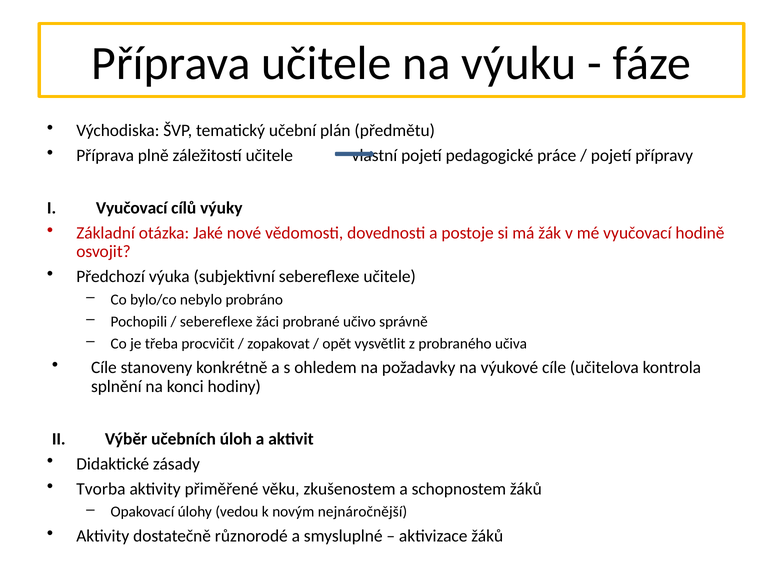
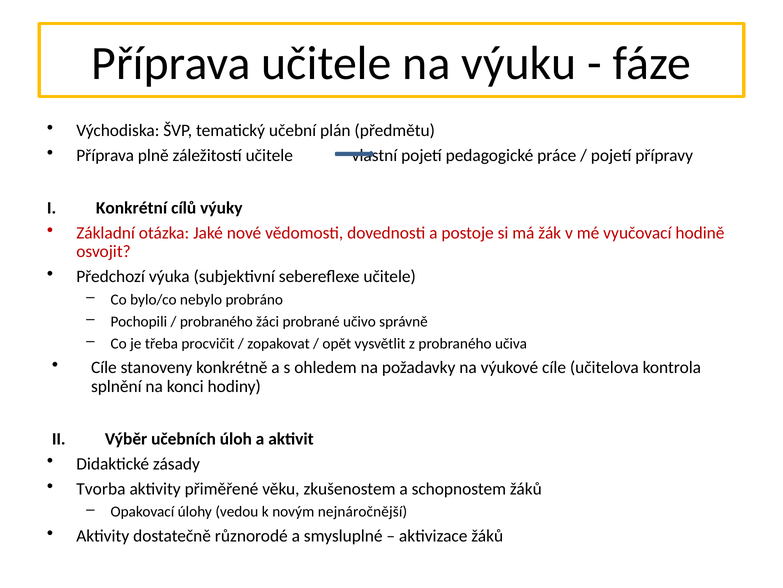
Vyučovací at (132, 208): Vyučovací -> Konkrétní
sebereflexe at (216, 321): sebereflexe -> probraného
